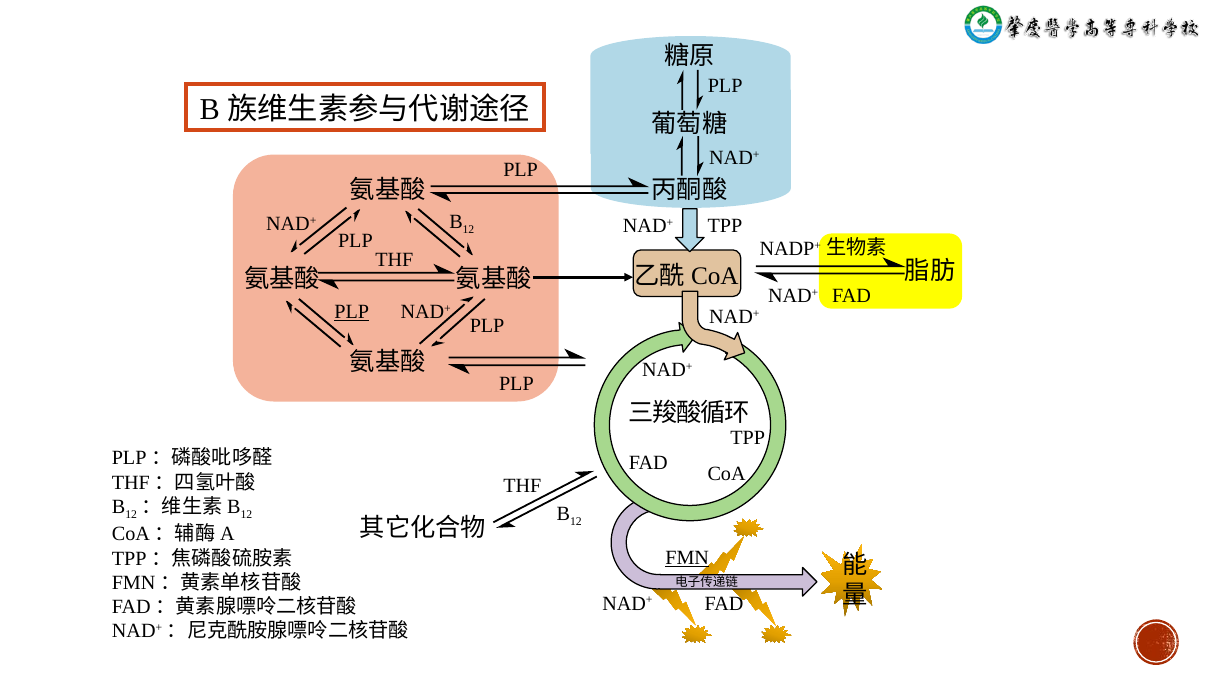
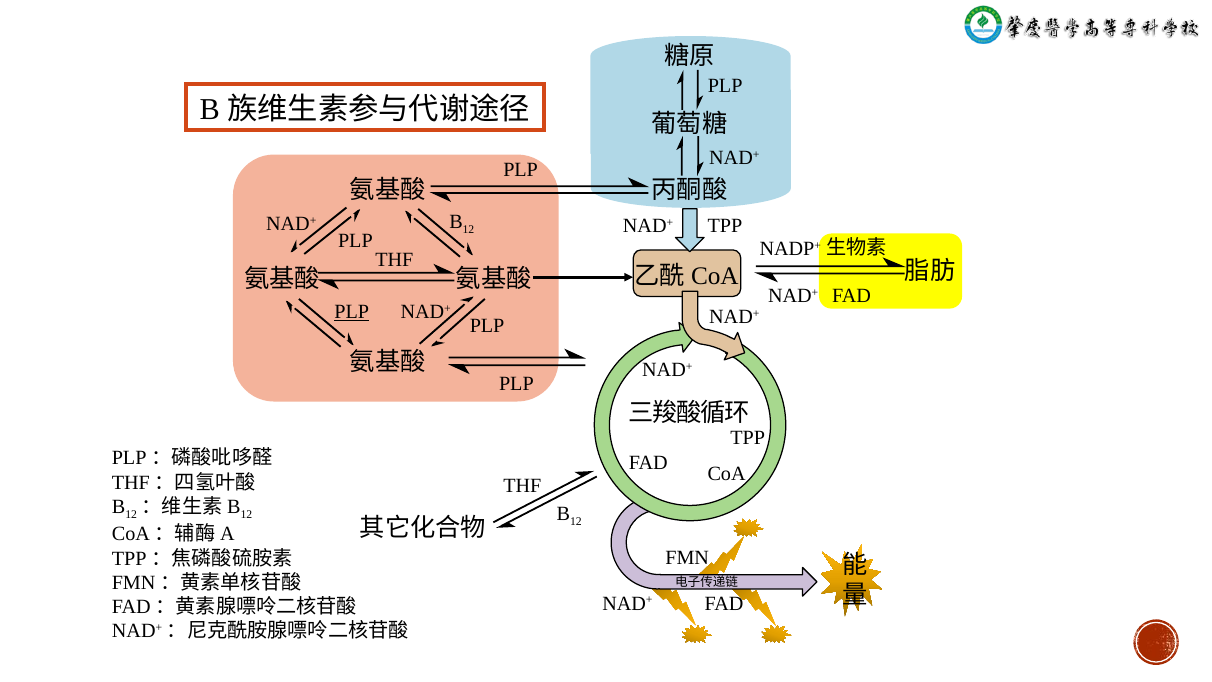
FMN underline: present -> none
